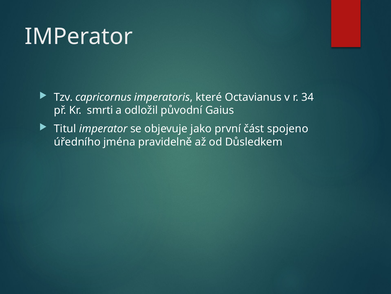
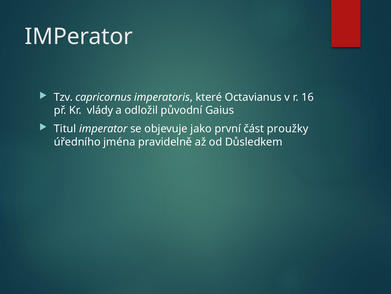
34: 34 -> 16
smrti: smrti -> vlády
spojeno: spojeno -> proužky
